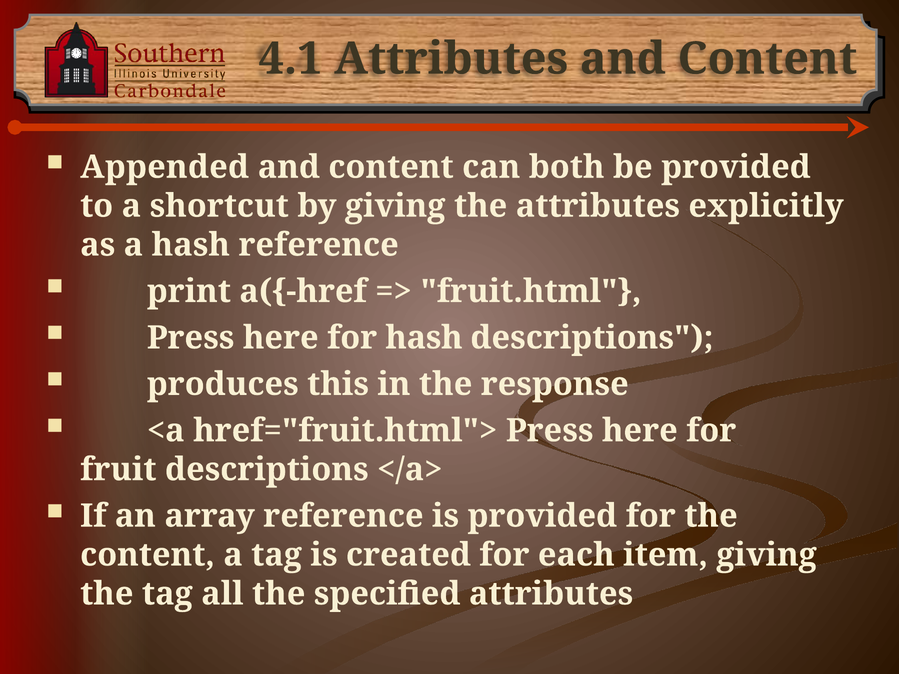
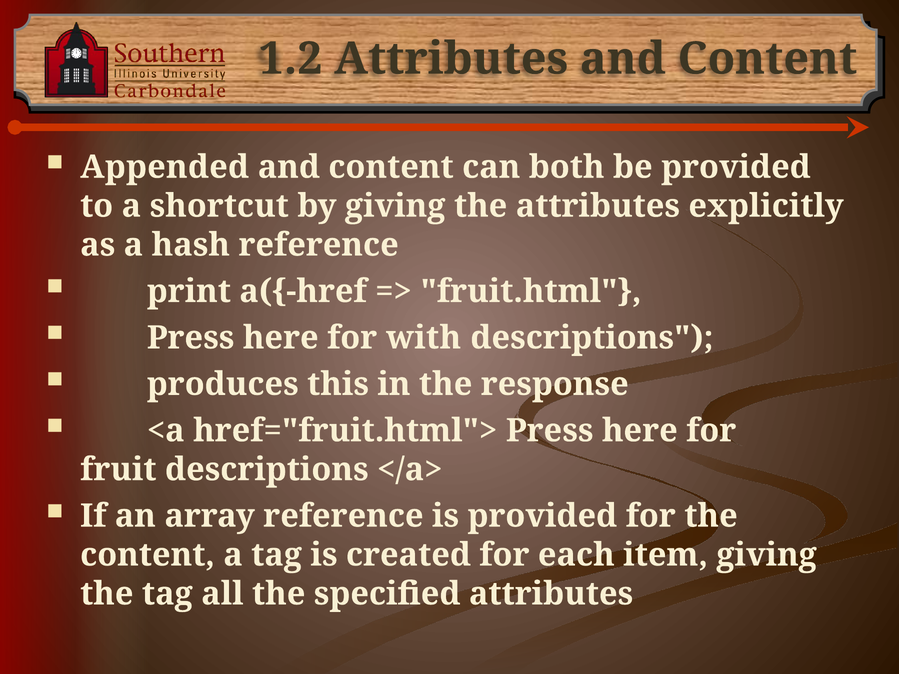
4.1: 4.1 -> 1.2
for hash: hash -> with
